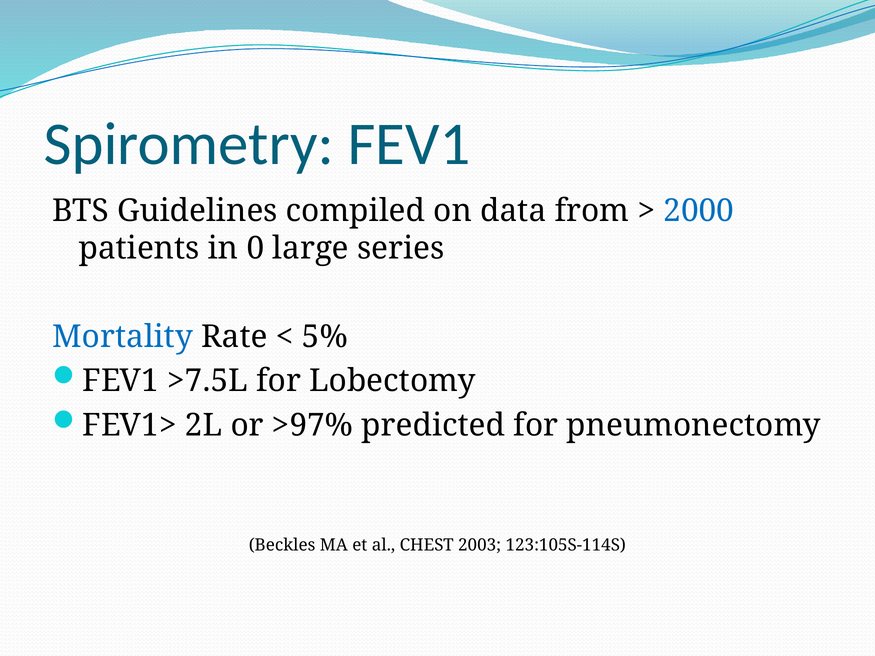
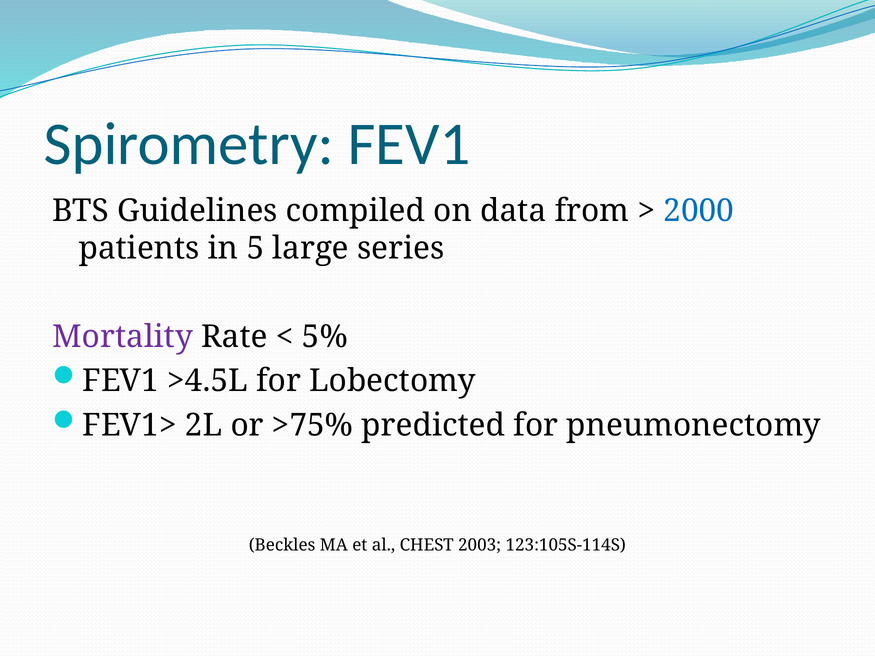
0: 0 -> 5
Mortality colour: blue -> purple
>7.5L: >7.5L -> >4.5L
>97%: >97% -> >75%
